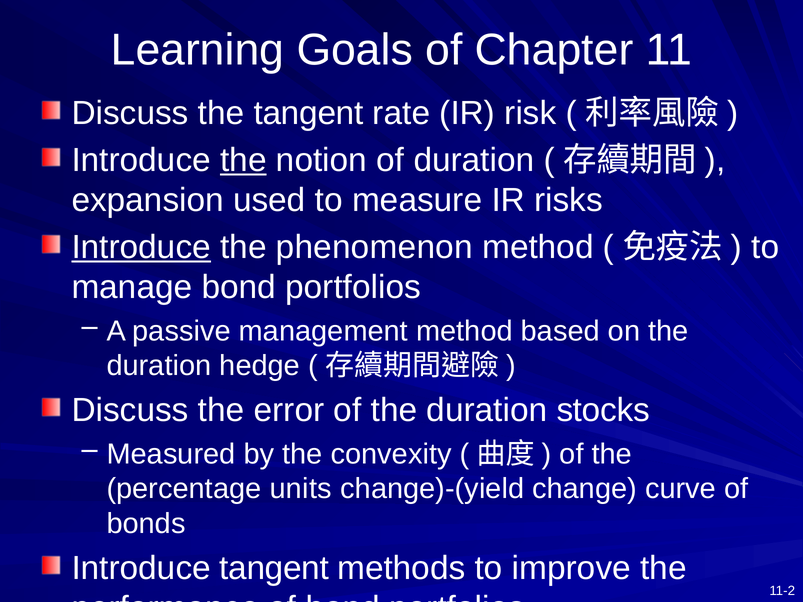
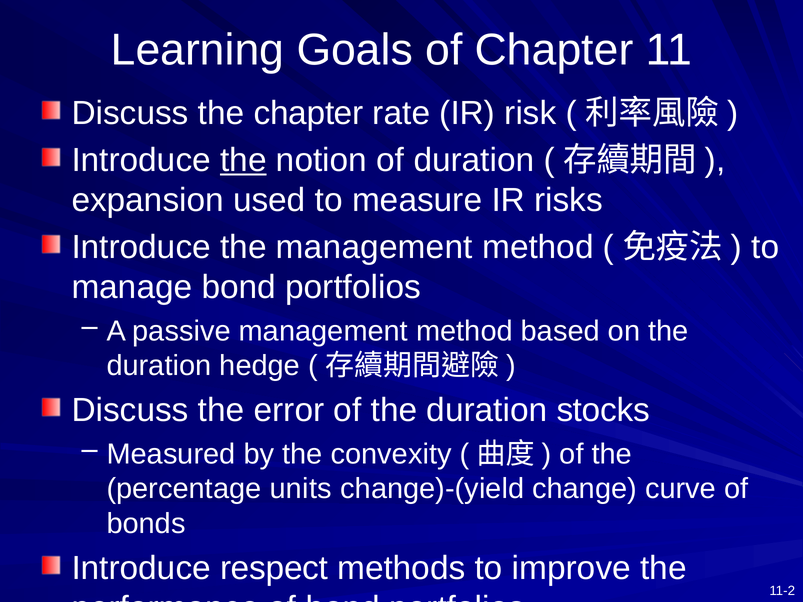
the tangent: tangent -> chapter
Introduce at (141, 247) underline: present -> none
the phenomenon: phenomenon -> management
Introduce tangent: tangent -> respect
